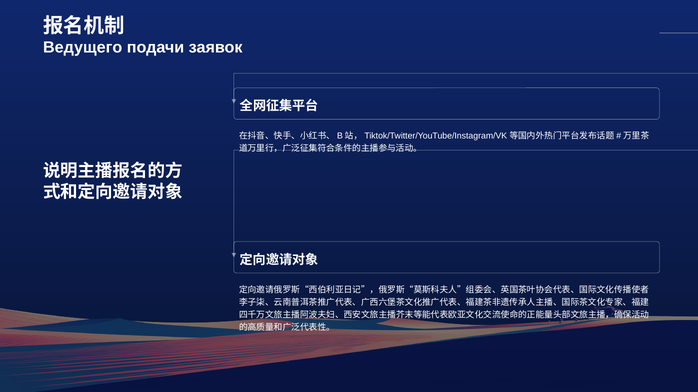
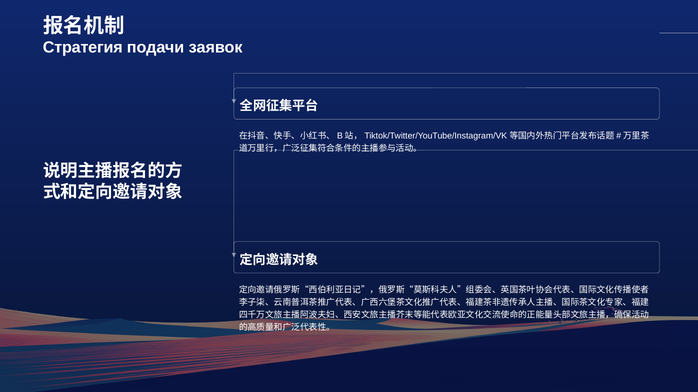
Ведущего: Ведущего -> Стратегия
